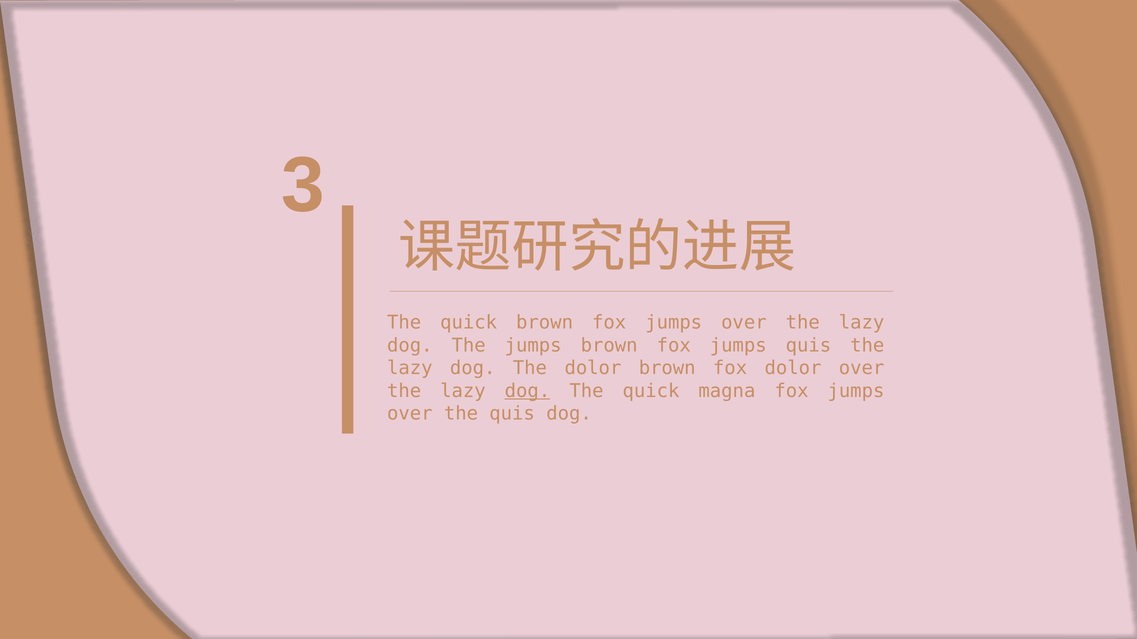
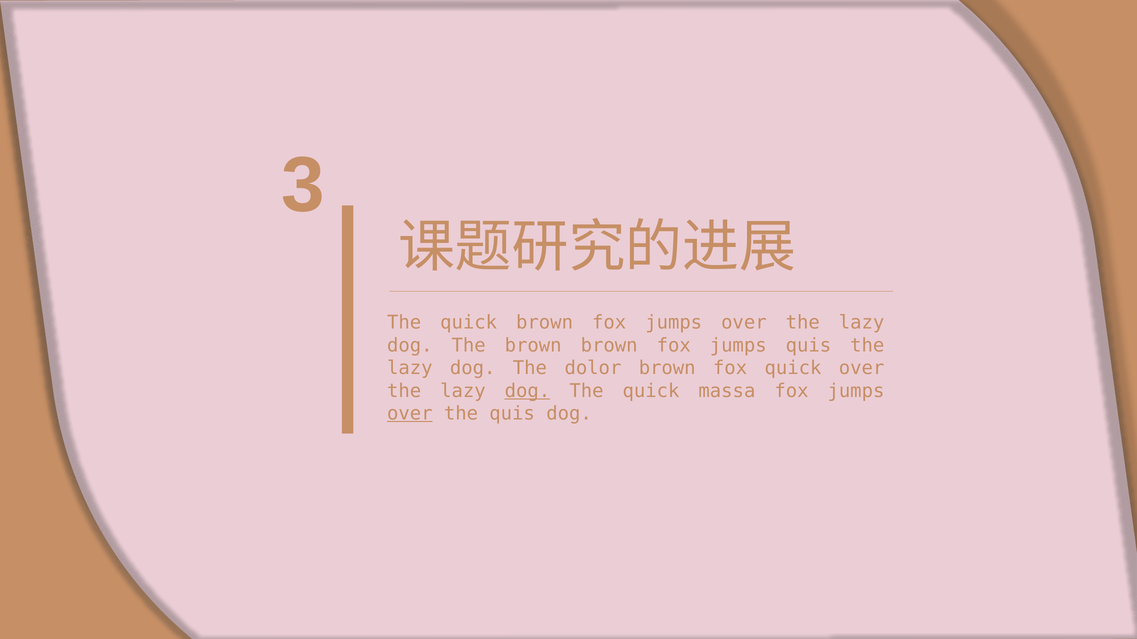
The jumps: jumps -> brown
fox dolor: dolor -> quick
magna: magna -> massa
over at (410, 414) underline: none -> present
